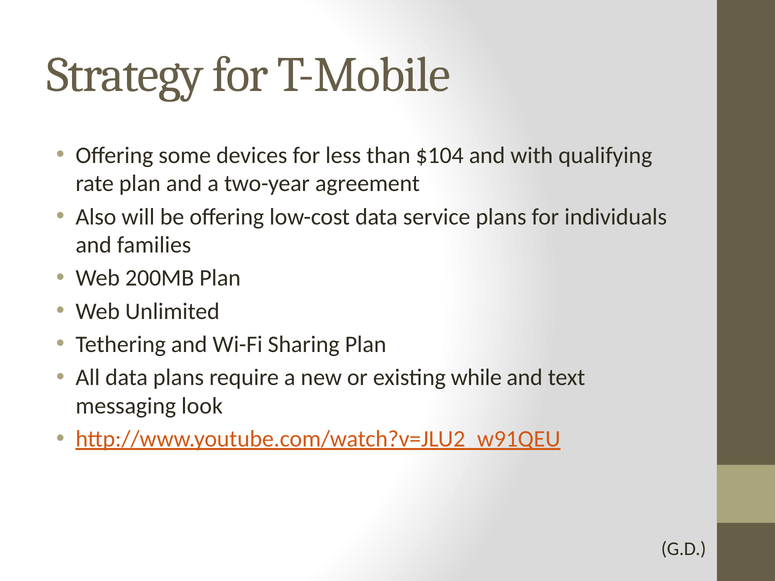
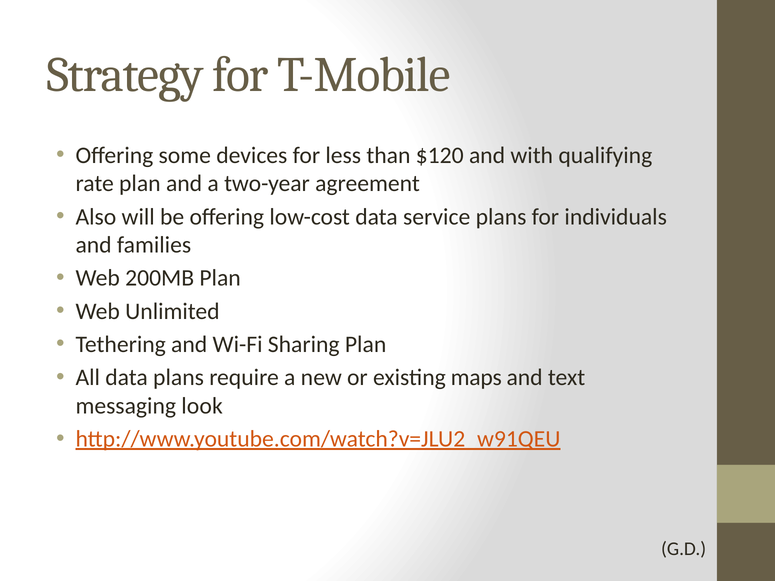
$104: $104 -> $120
while: while -> maps
